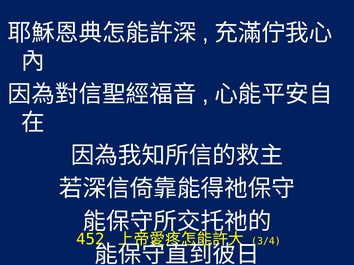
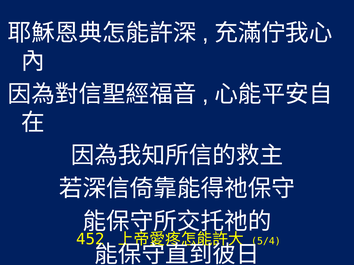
3/4: 3/4 -> 5/4
